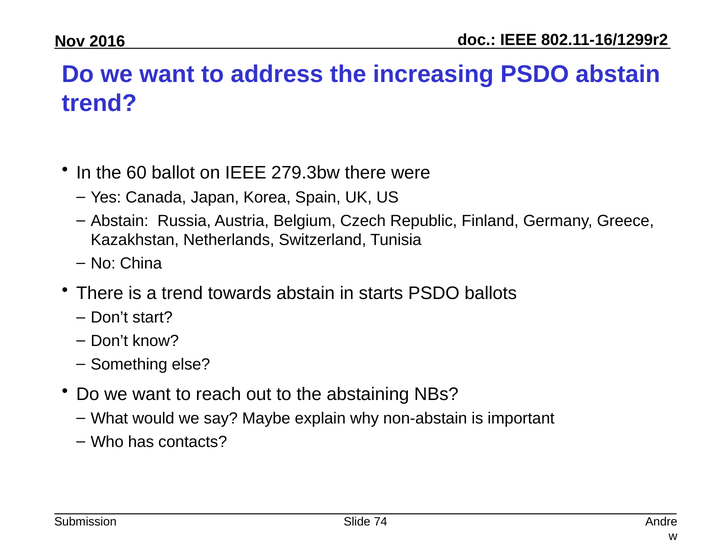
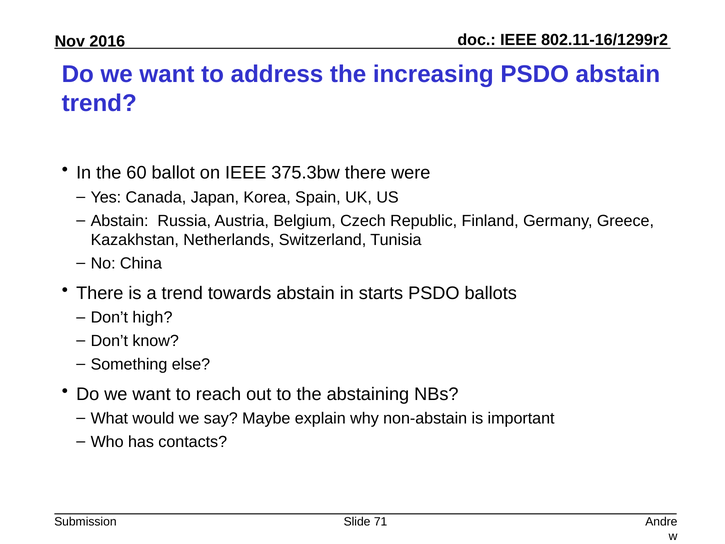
279.3bw: 279.3bw -> 375.3bw
start: start -> high
74: 74 -> 71
